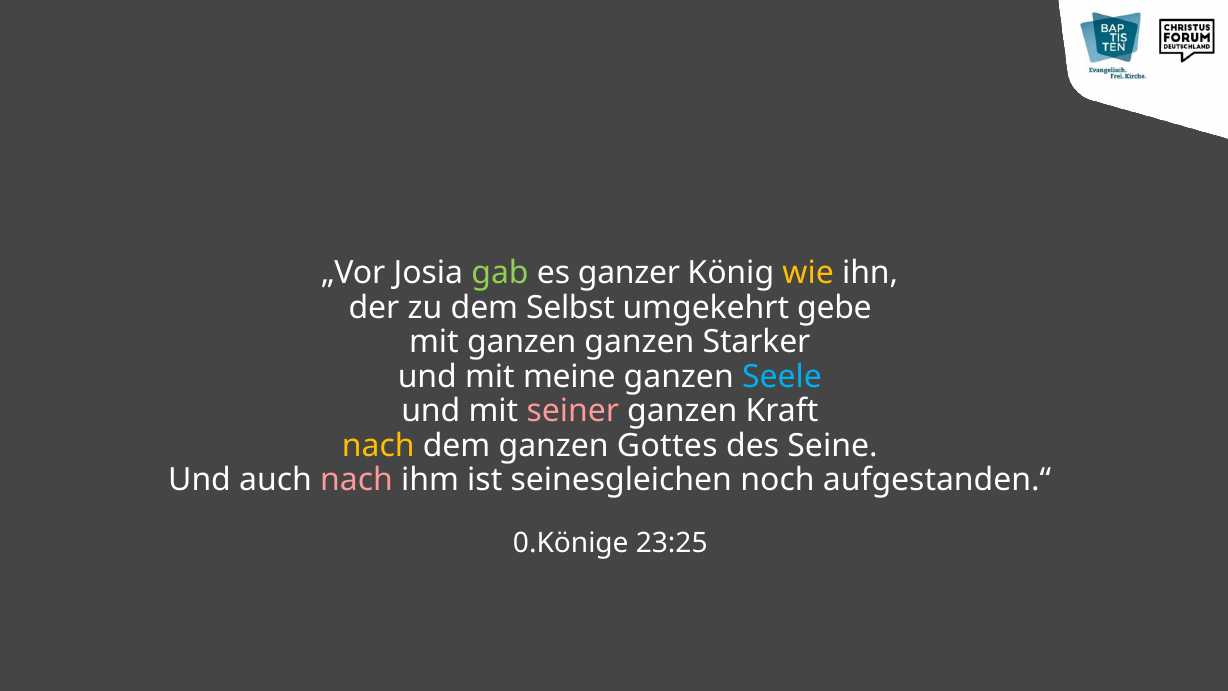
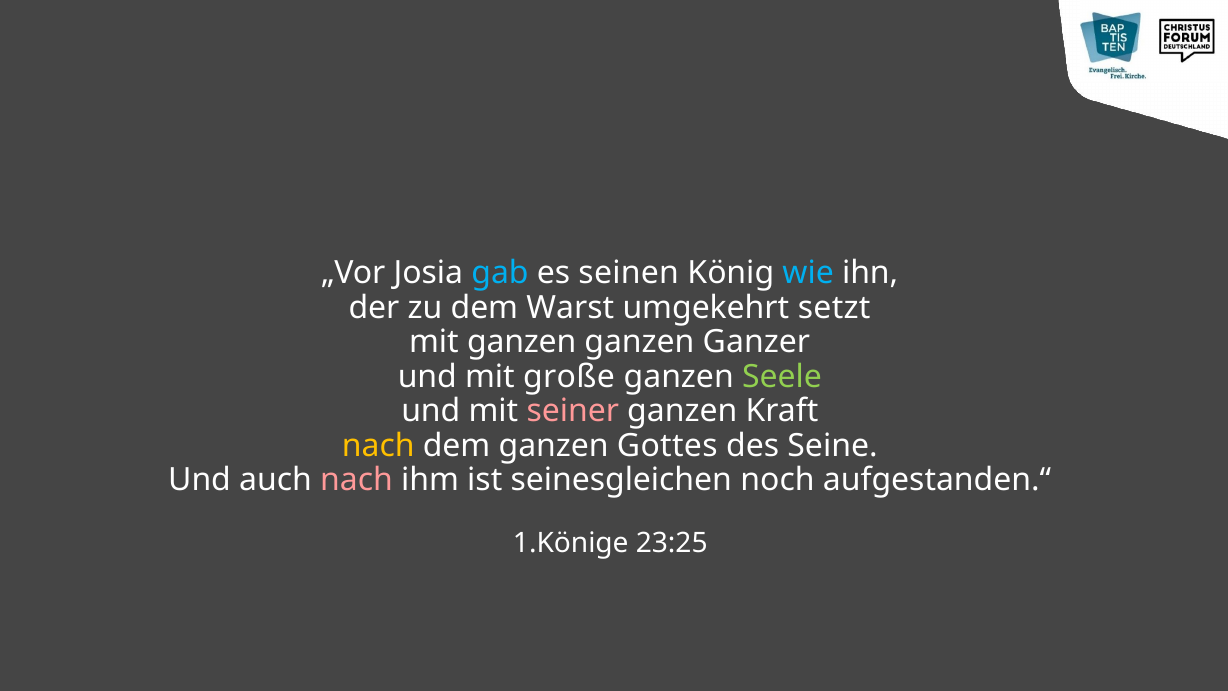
gab colour: light green -> light blue
ganzer: ganzer -> seinen
wie colour: yellow -> light blue
Selbst: Selbst -> Warst
gebe: gebe -> setzt
Starker: Starker -> Ganzer
meine: meine -> große
Seele colour: light blue -> light green
0.Könige: 0.Könige -> 1.Könige
